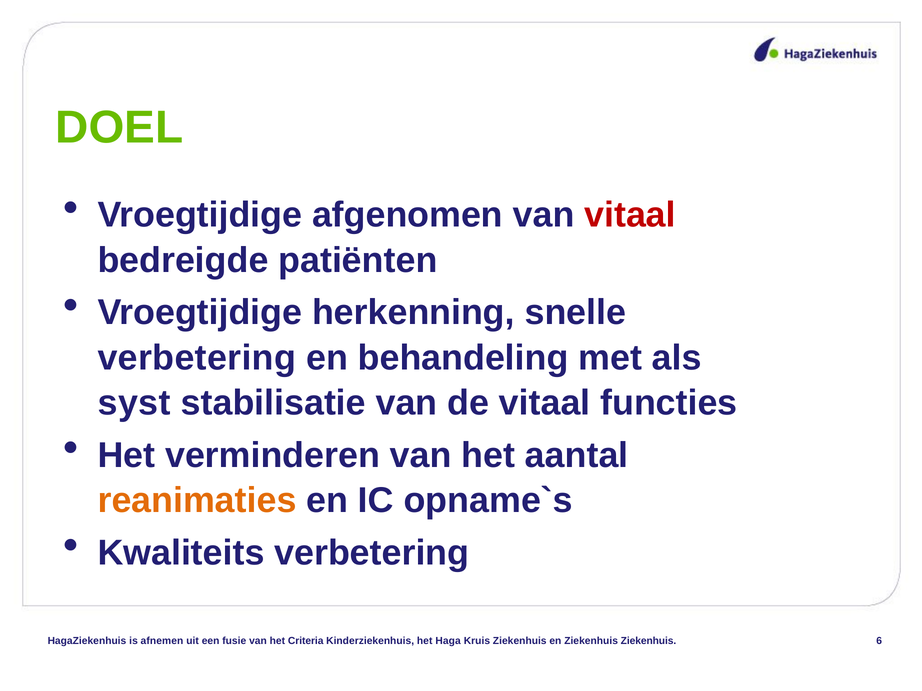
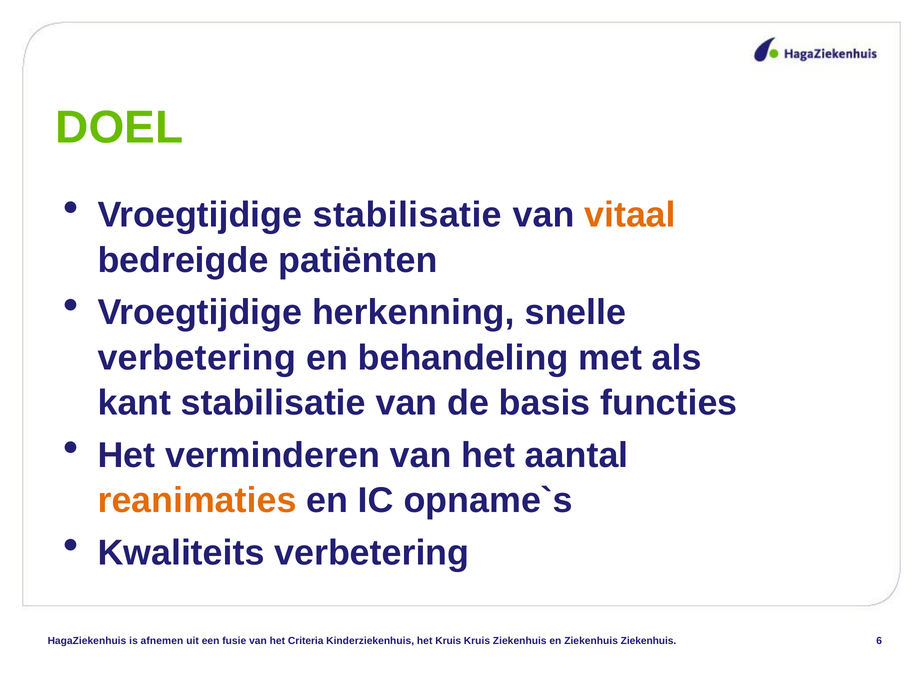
Vroegtijdige afgenomen: afgenomen -> stabilisatie
vitaal at (630, 215) colour: red -> orange
syst: syst -> kant
de vitaal: vitaal -> basis
het Haga: Haga -> Kruis
